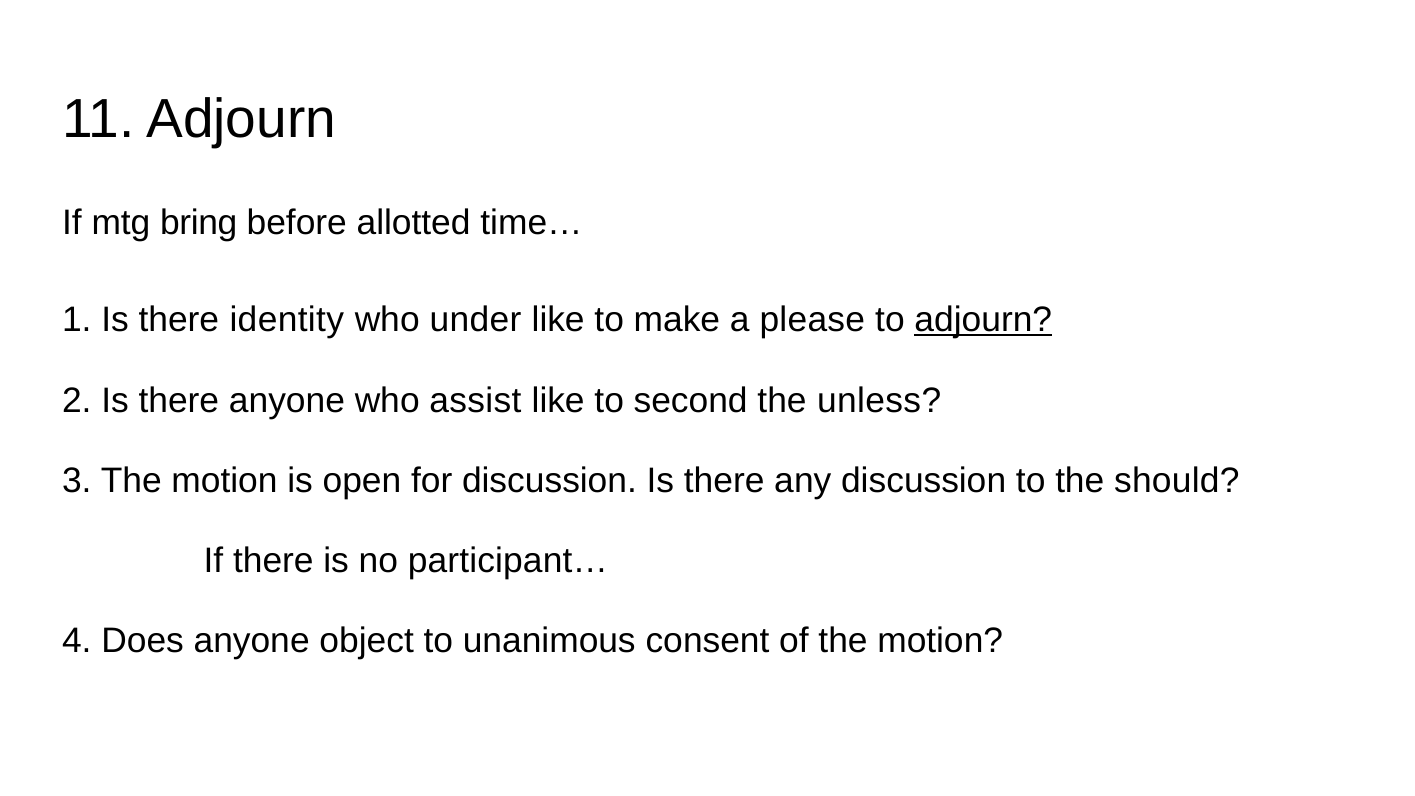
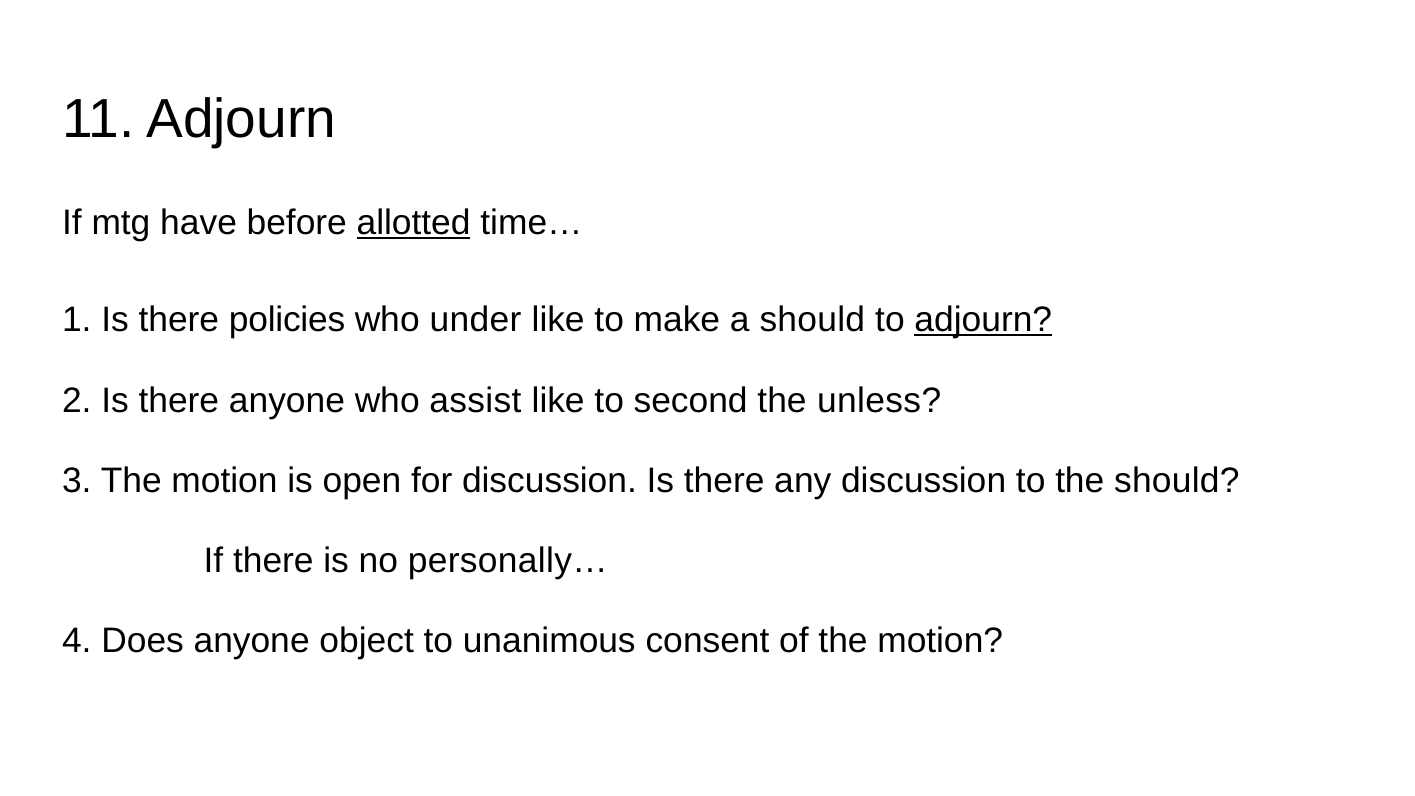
bring: bring -> have
allotted underline: none -> present
identity: identity -> policies
a please: please -> should
participant…: participant… -> personally…
